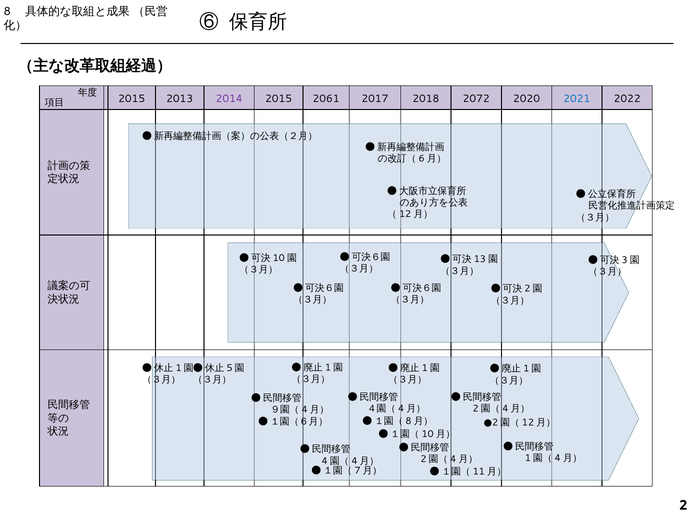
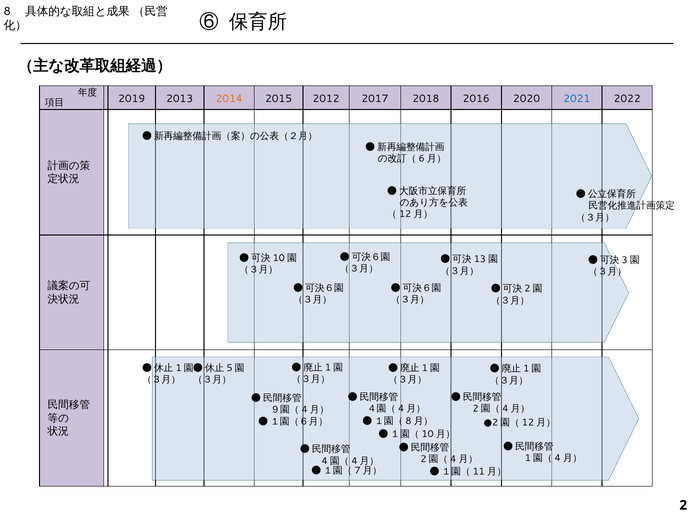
2015 at (132, 99): 2015 -> 2019
2014 colour: purple -> orange
2061: 2061 -> 2012
2072: 2072 -> 2016
